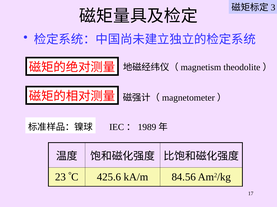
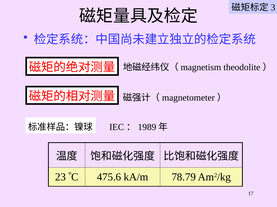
425.6: 425.6 -> 475.6
84.56: 84.56 -> 78.79
